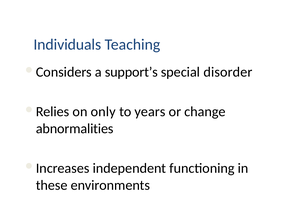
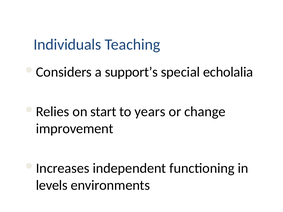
disorder: disorder -> echolalia
only: only -> start
abnormalities: abnormalities -> improvement
these: these -> levels
